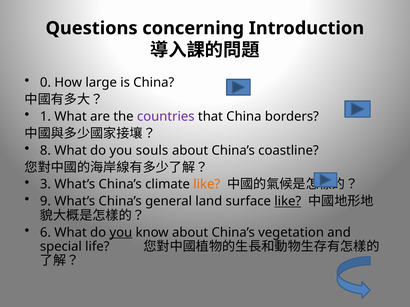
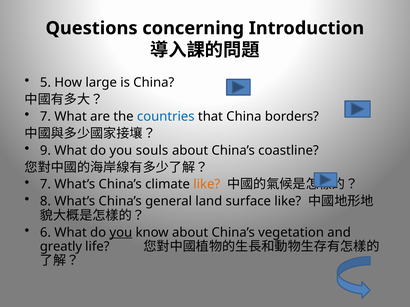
0: 0 -> 5
1 at (45, 117): 1 -> 7
countries colour: purple -> blue
8: 8 -> 9
3 at (45, 185): 3 -> 7
9: 9 -> 8
like at (288, 202) underline: present -> none
special: special -> greatly
